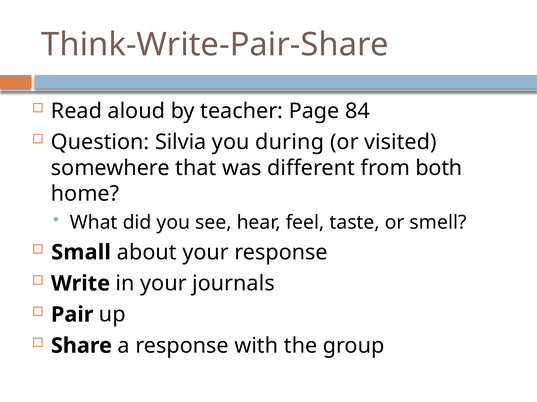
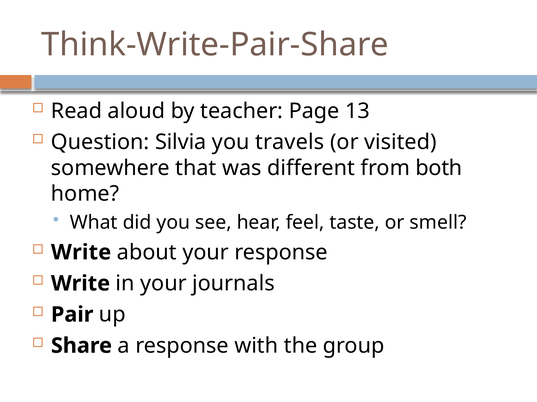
84: 84 -> 13
during: during -> travels
Small at (81, 253): Small -> Write
